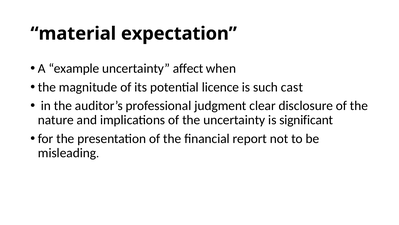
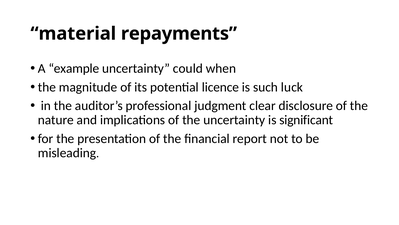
expectation: expectation -> repayments
affect: affect -> could
cast: cast -> luck
